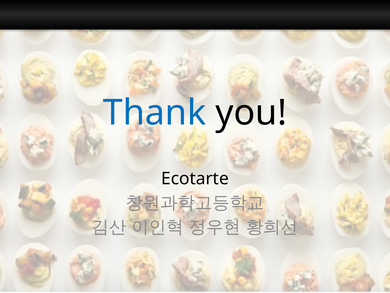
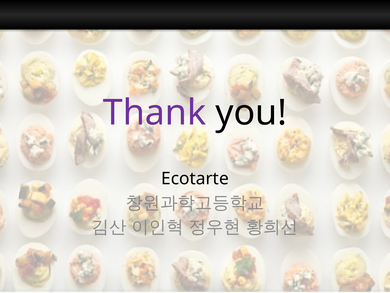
Thank colour: blue -> purple
